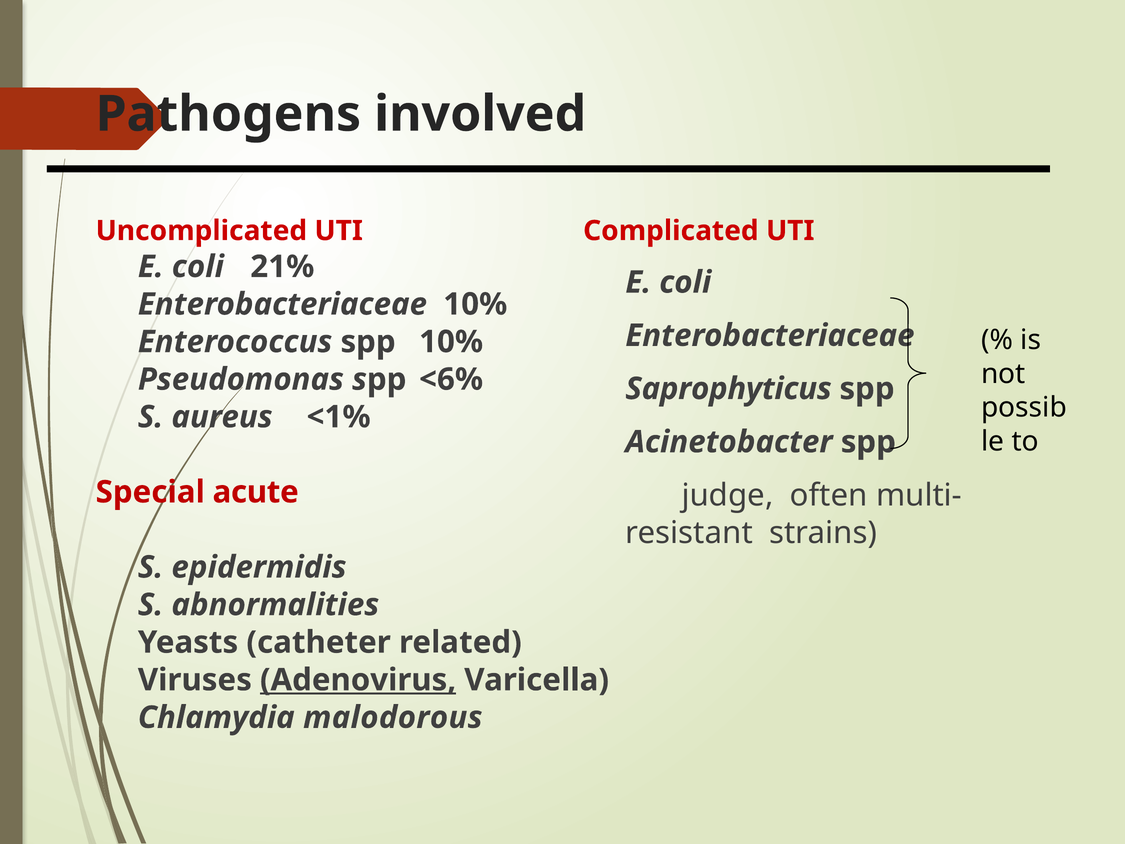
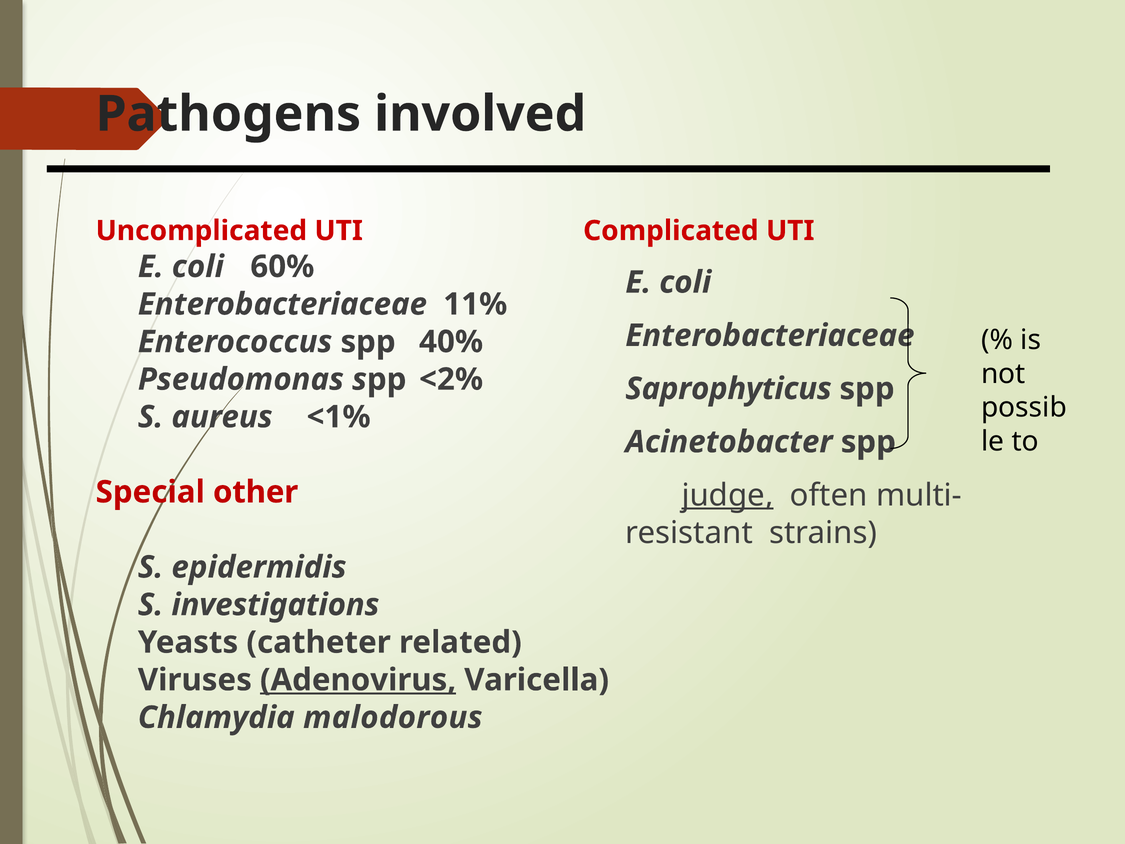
21%: 21% -> 60%
Enterobacteriaceae 10%: 10% -> 11%
spp 10%: 10% -> 40%
<6%: <6% -> <2%
judge underline: none -> present
acute: acute -> other
abnormalities: abnormalities -> investigations
